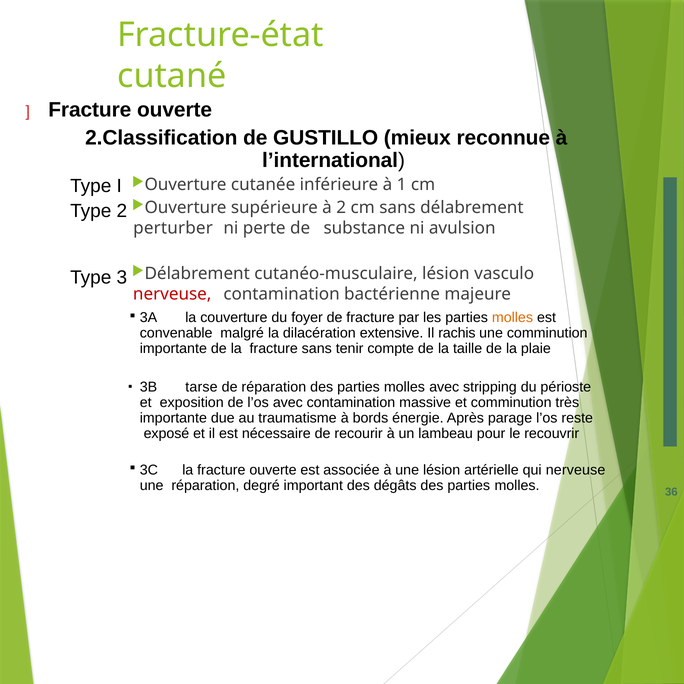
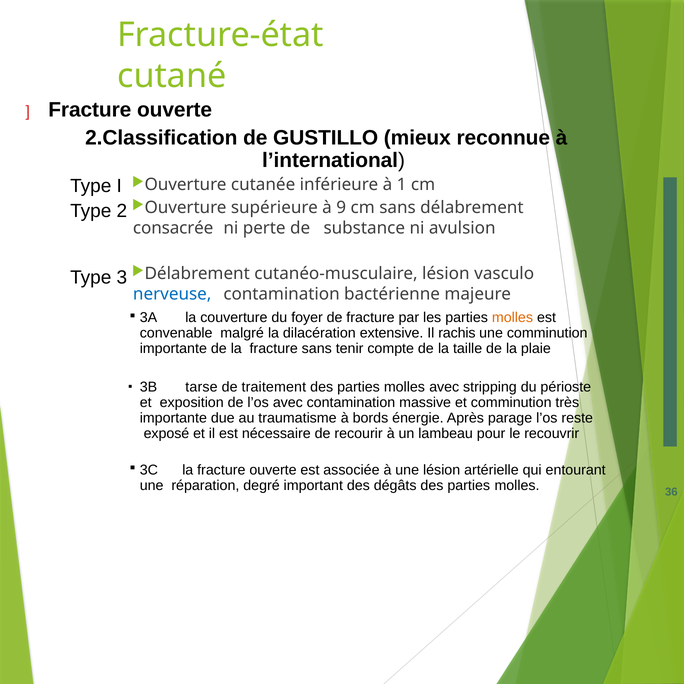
à 2: 2 -> 9
perturber: perturber -> consacrée
nerveuse at (172, 294) colour: red -> blue
de réparation: réparation -> traitement
qui nerveuse: nerveuse -> entourant
